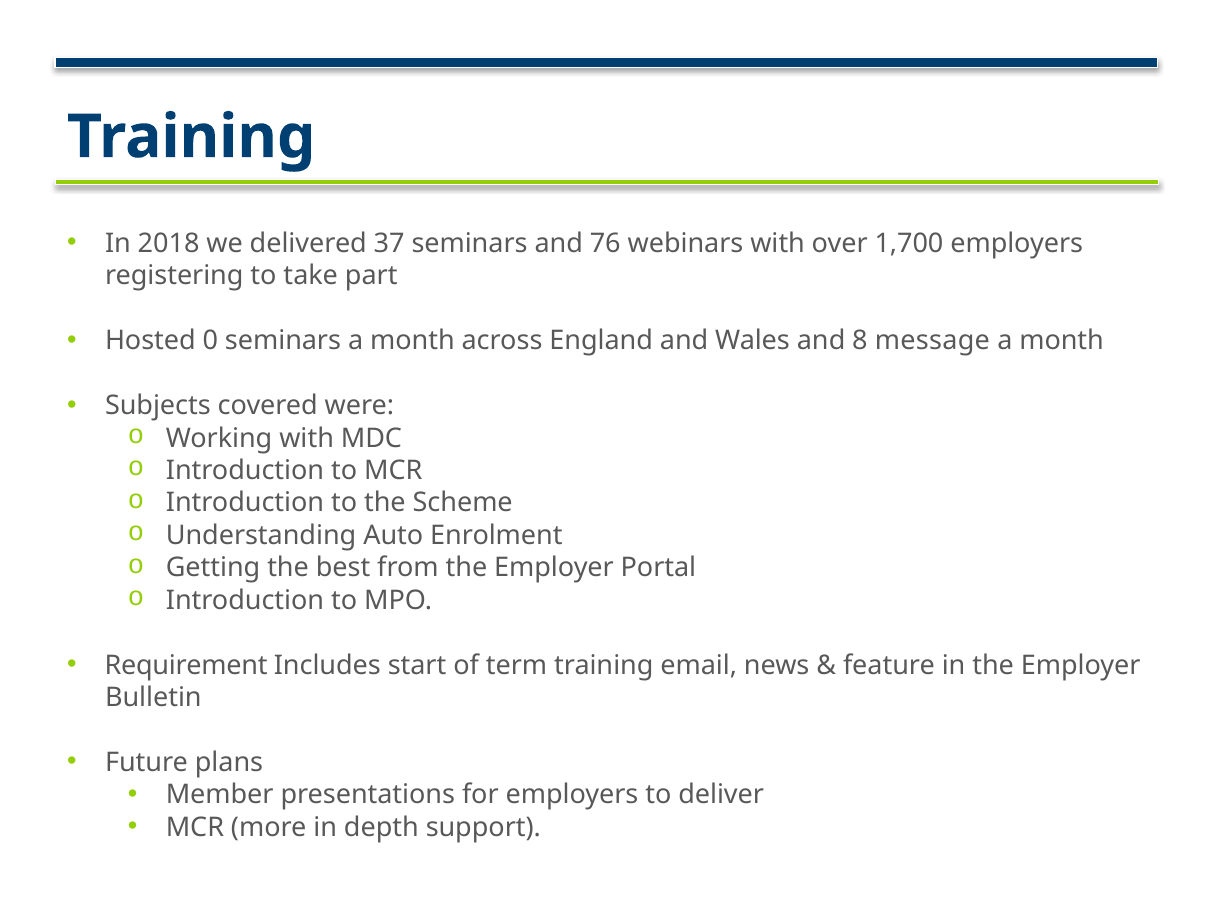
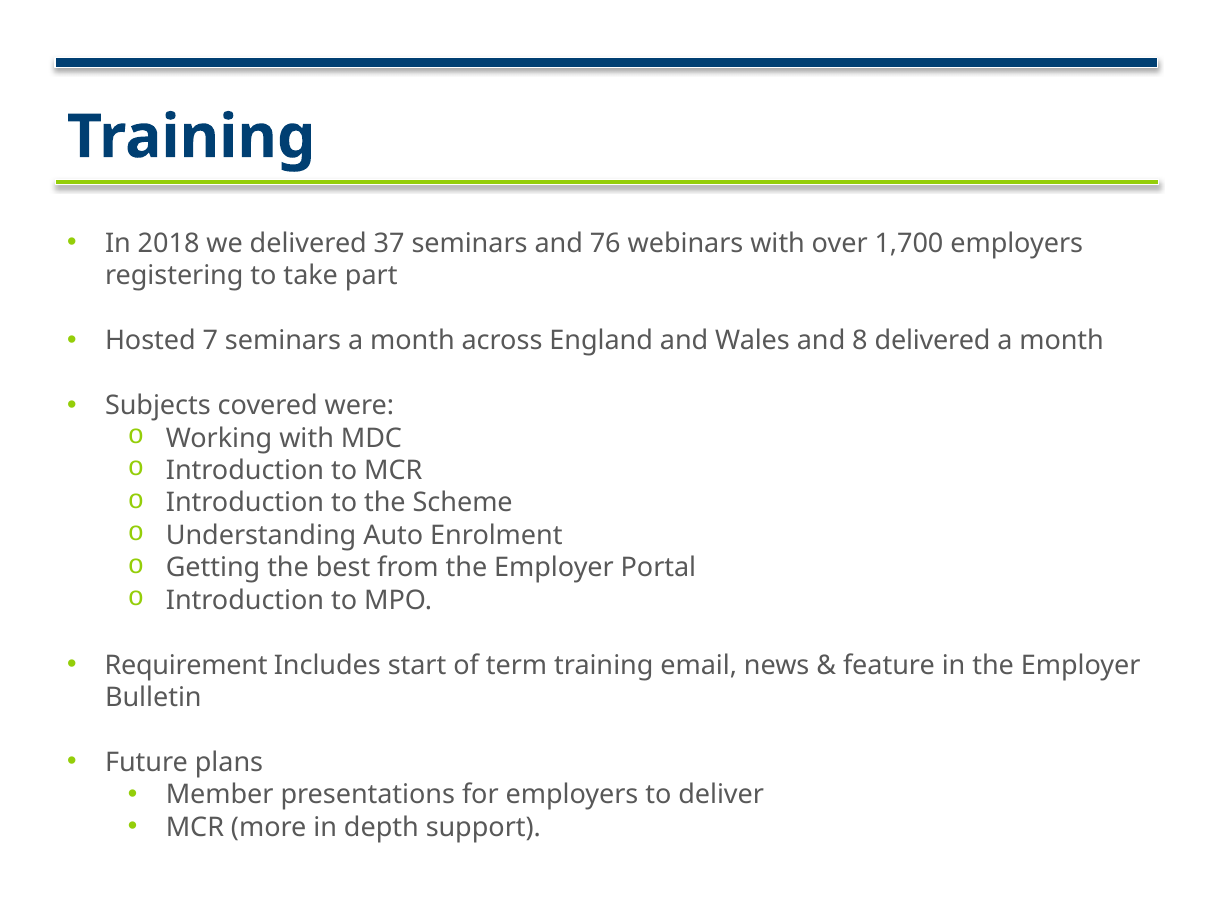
0: 0 -> 7
8 message: message -> delivered
